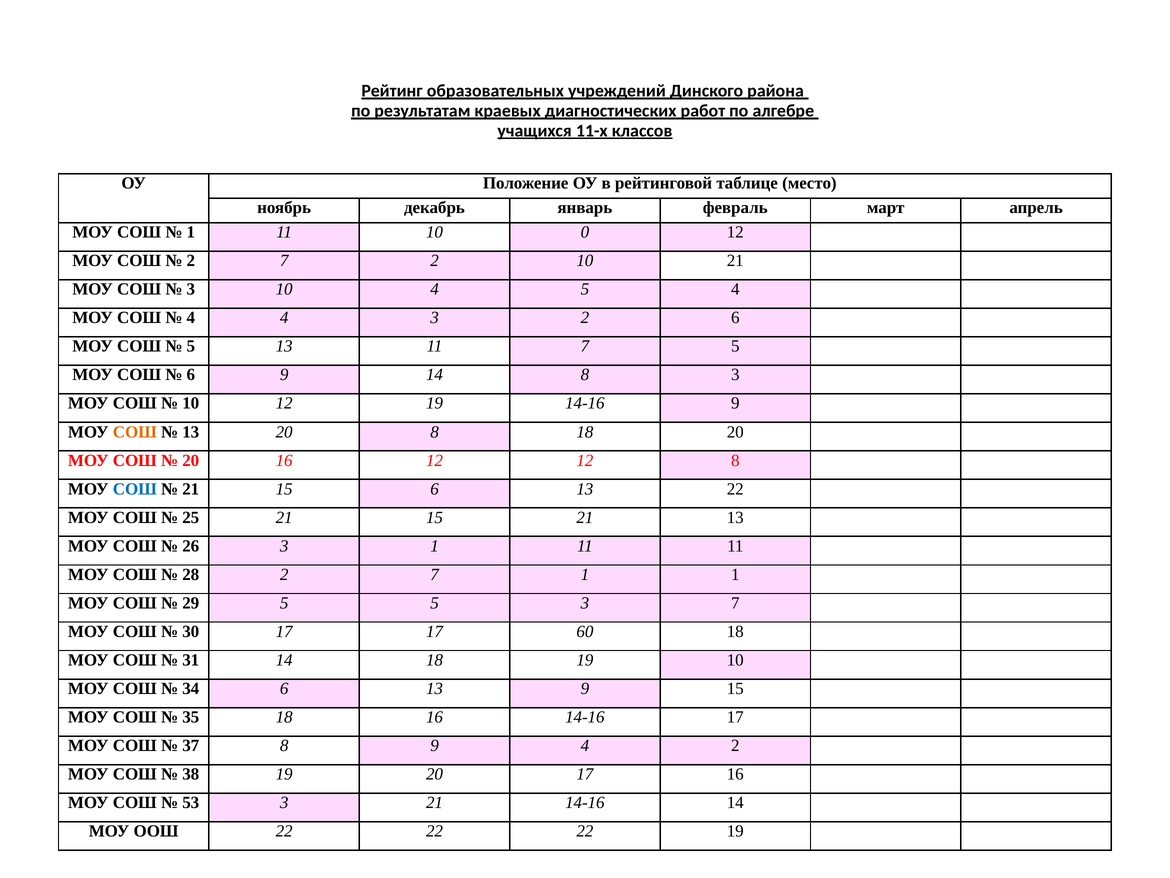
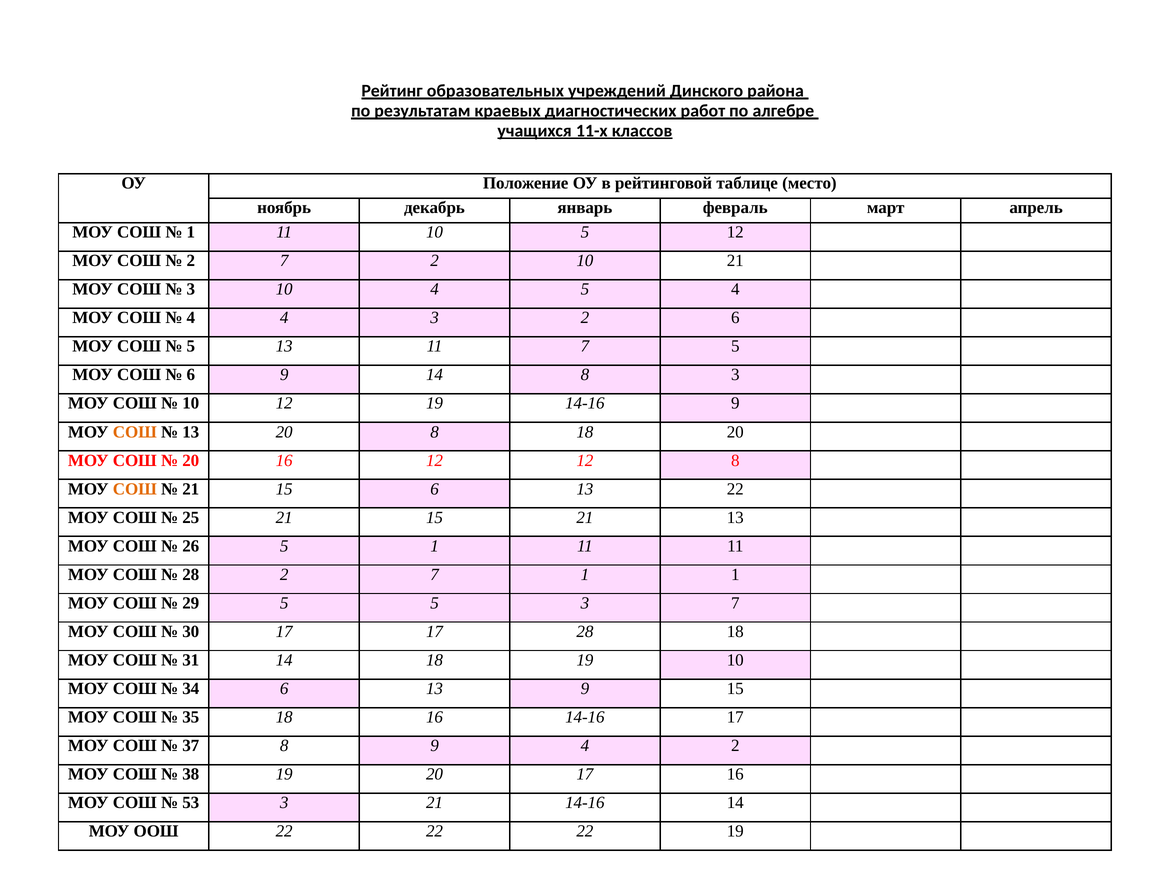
10 0: 0 -> 5
СОШ at (135, 489) colour: blue -> orange
26 3: 3 -> 5
17 60: 60 -> 28
